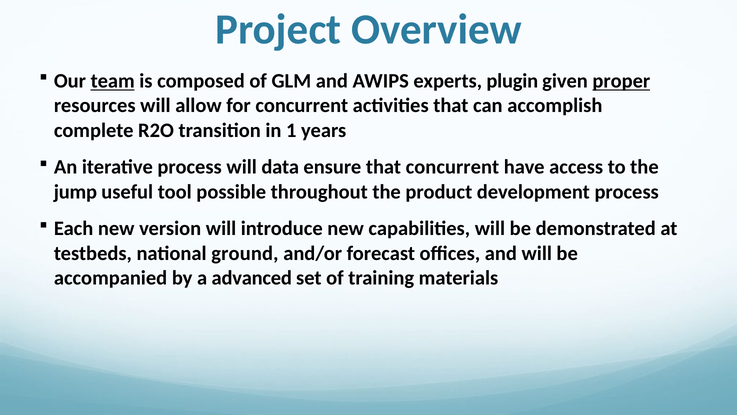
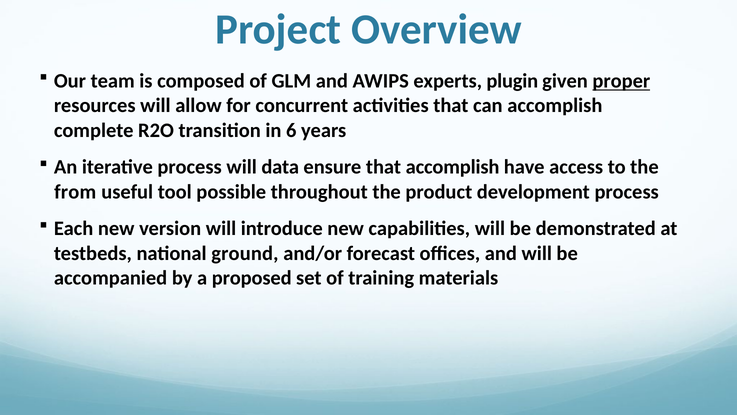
team underline: present -> none
1: 1 -> 6
that concurrent: concurrent -> accomplish
jump: jump -> from
advanced: advanced -> proposed
